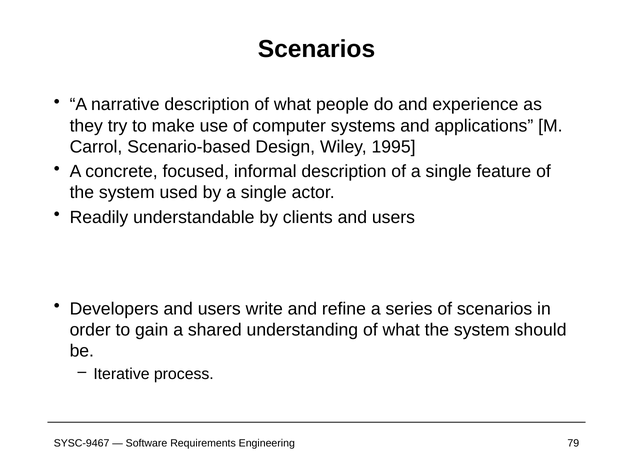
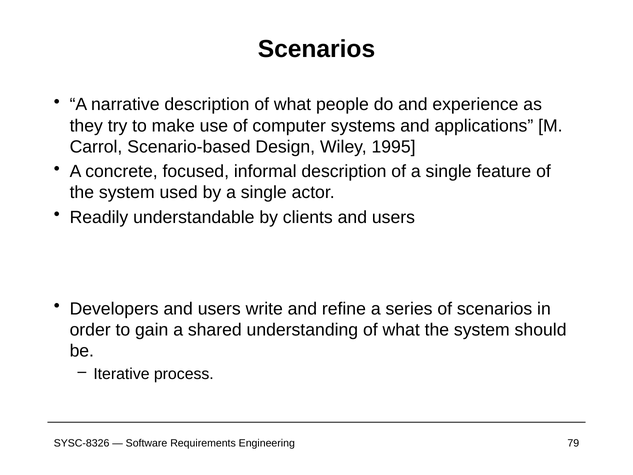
SYSC-9467: SYSC-9467 -> SYSC-8326
